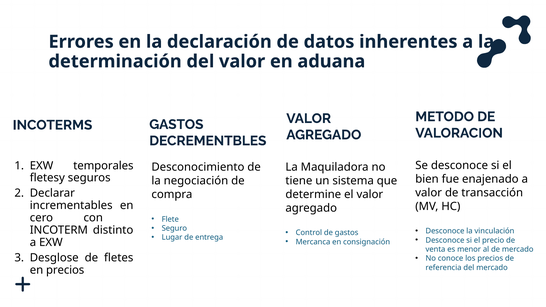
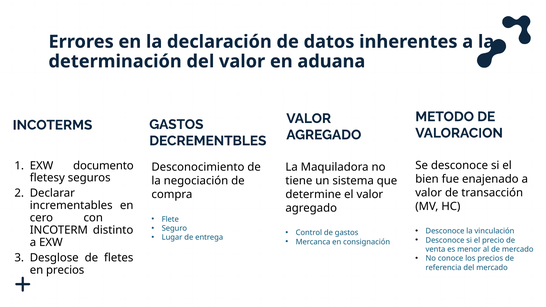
temporales: temporales -> documento
